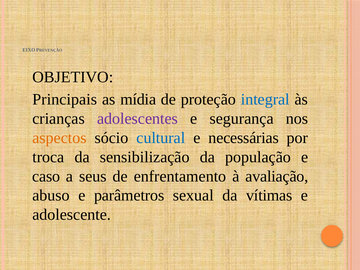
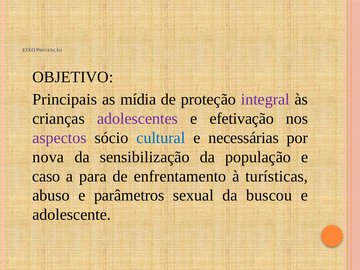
integral colour: blue -> purple
segurança: segurança -> efetivação
aspectos colour: orange -> purple
troca: troca -> nova
seus: seus -> para
avaliação: avaliação -> turísticas
vítimas: vítimas -> buscou
